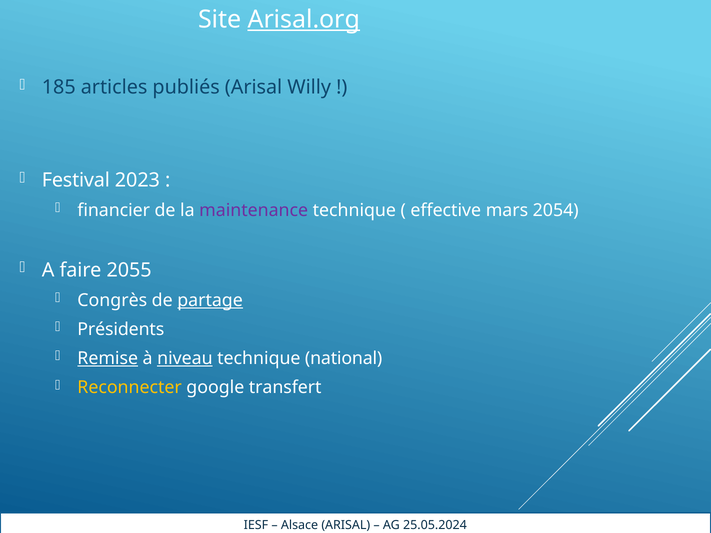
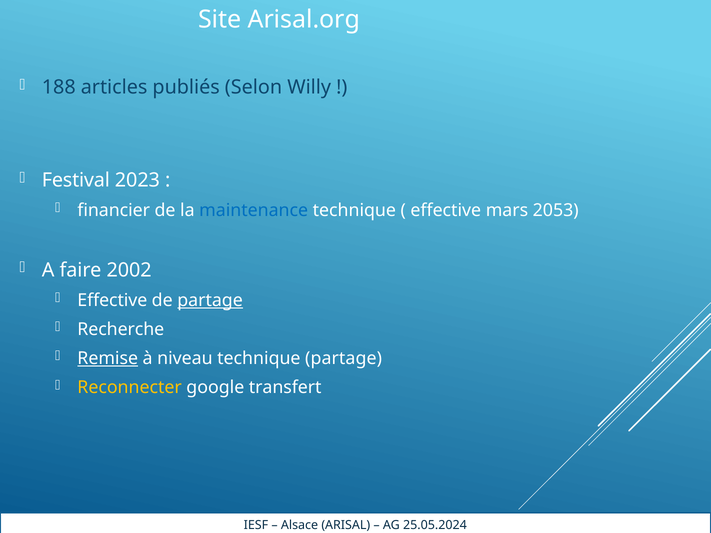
Arisal.org underline: present -> none
185: 185 -> 188
publiés Arisal: Arisal -> Selon
maintenance colour: purple -> blue
2054: 2054 -> 2053
2055: 2055 -> 2002
Congrès at (112, 300): Congrès -> Effective
Présidents: Présidents -> Recherche
niveau underline: present -> none
technique national: national -> partage
